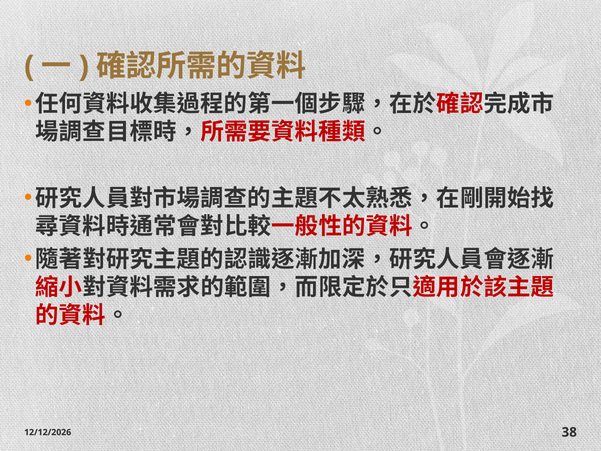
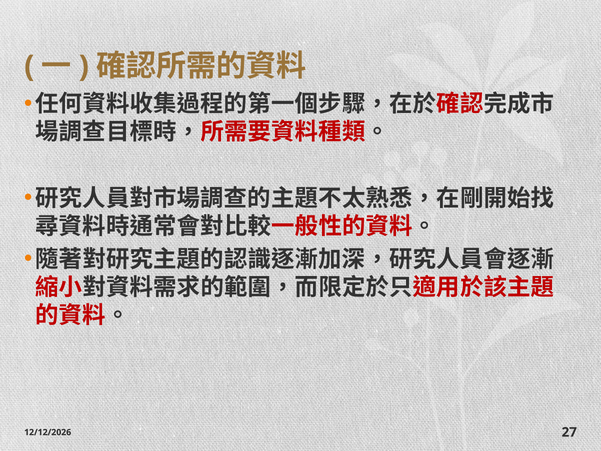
38: 38 -> 27
